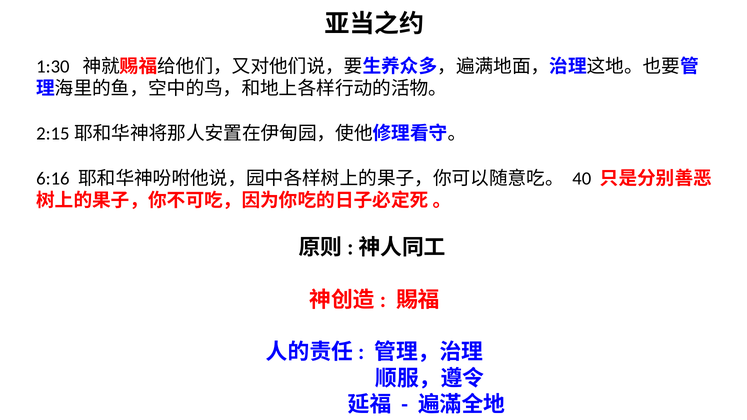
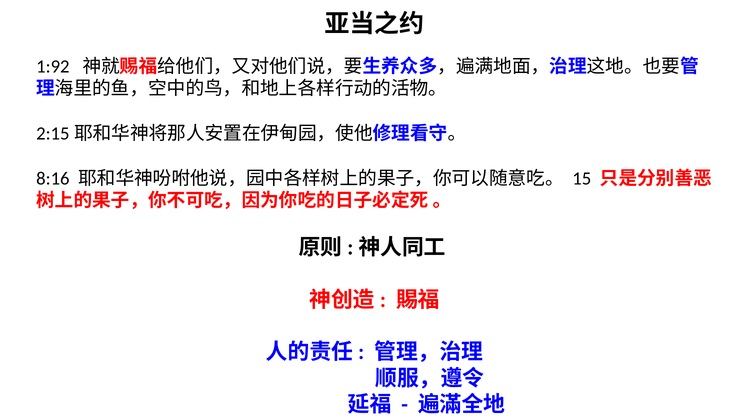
1:30: 1:30 -> 1:92
6:16: 6:16 -> 8:16
40: 40 -> 15
